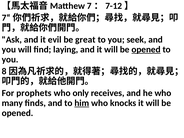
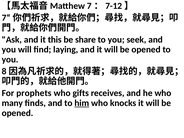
evil: evil -> this
great: great -> share
opened at (146, 49) underline: present -> none
only: only -> gifts
